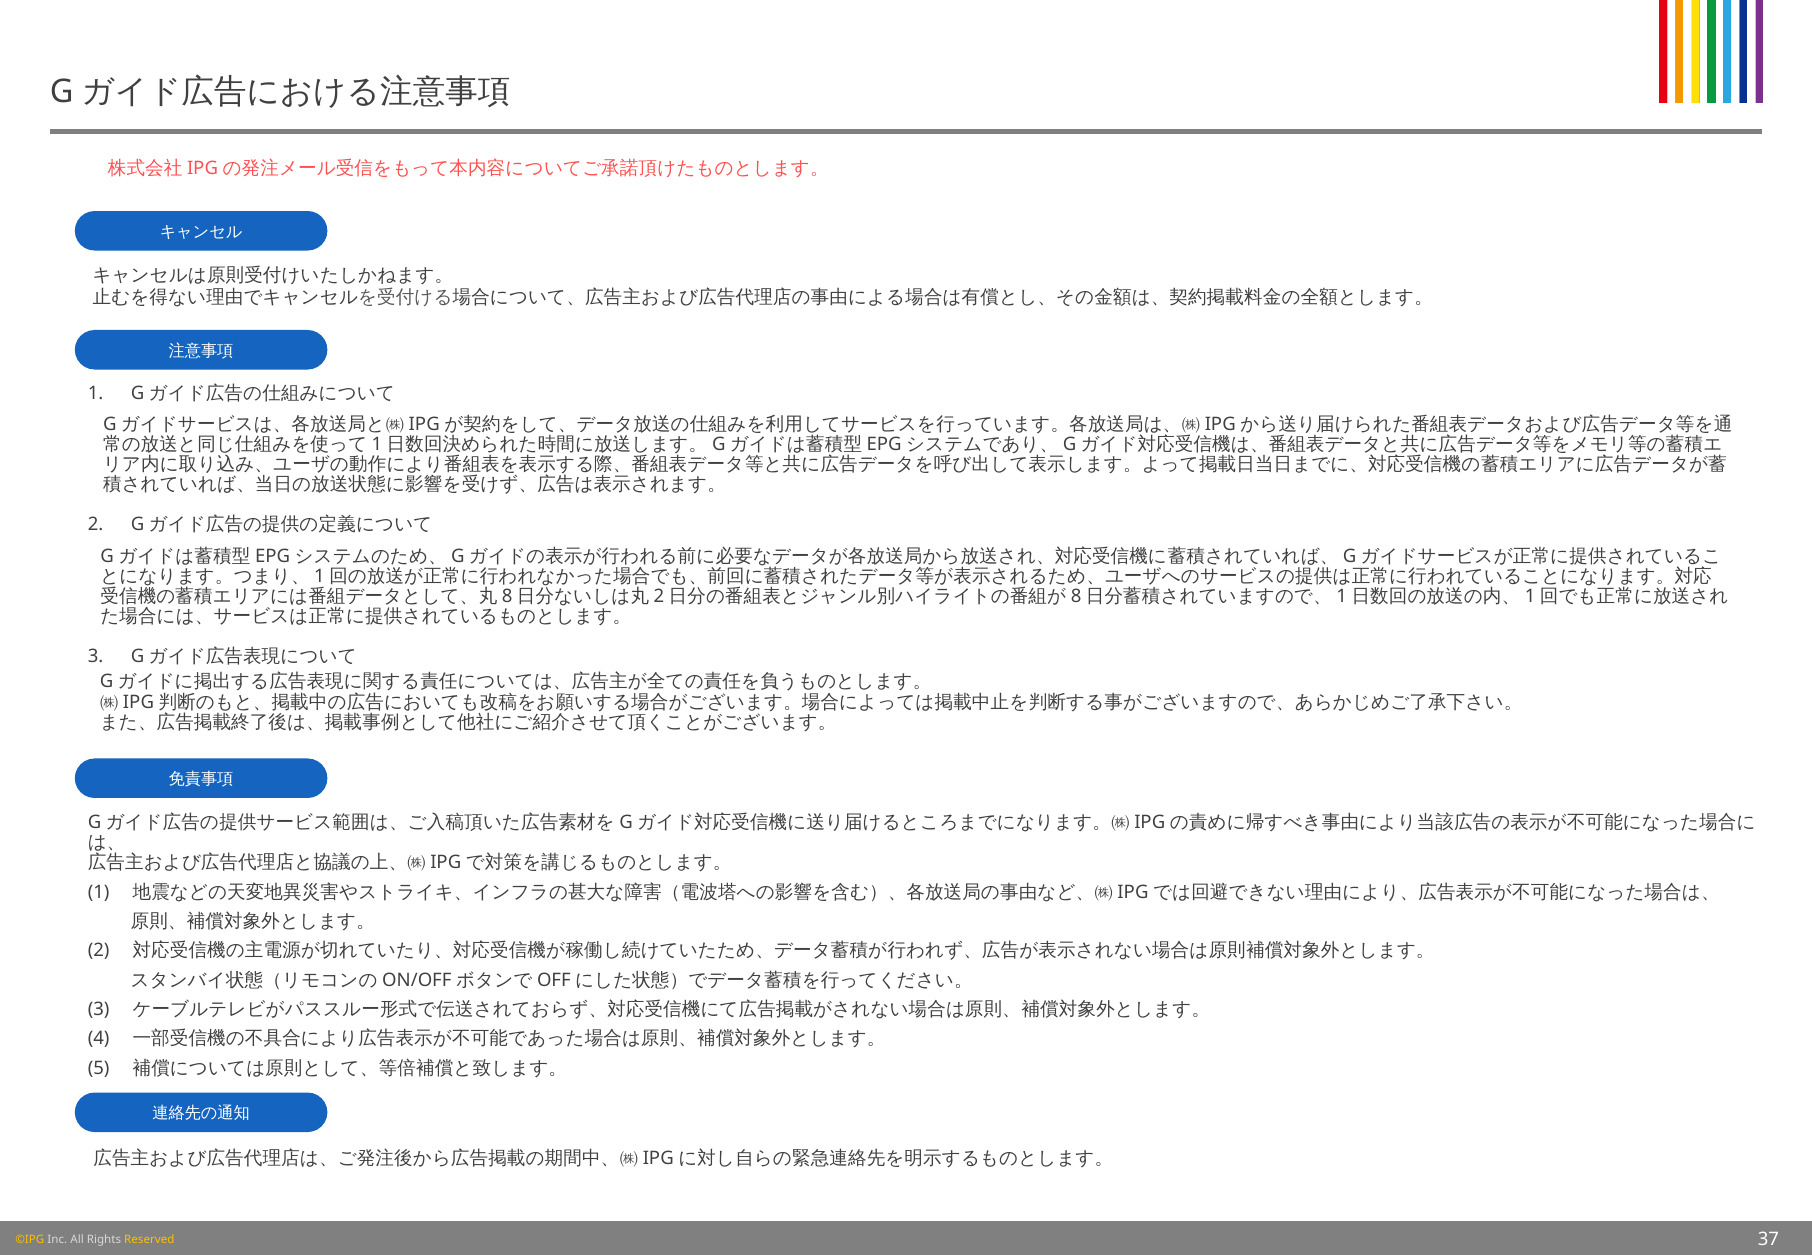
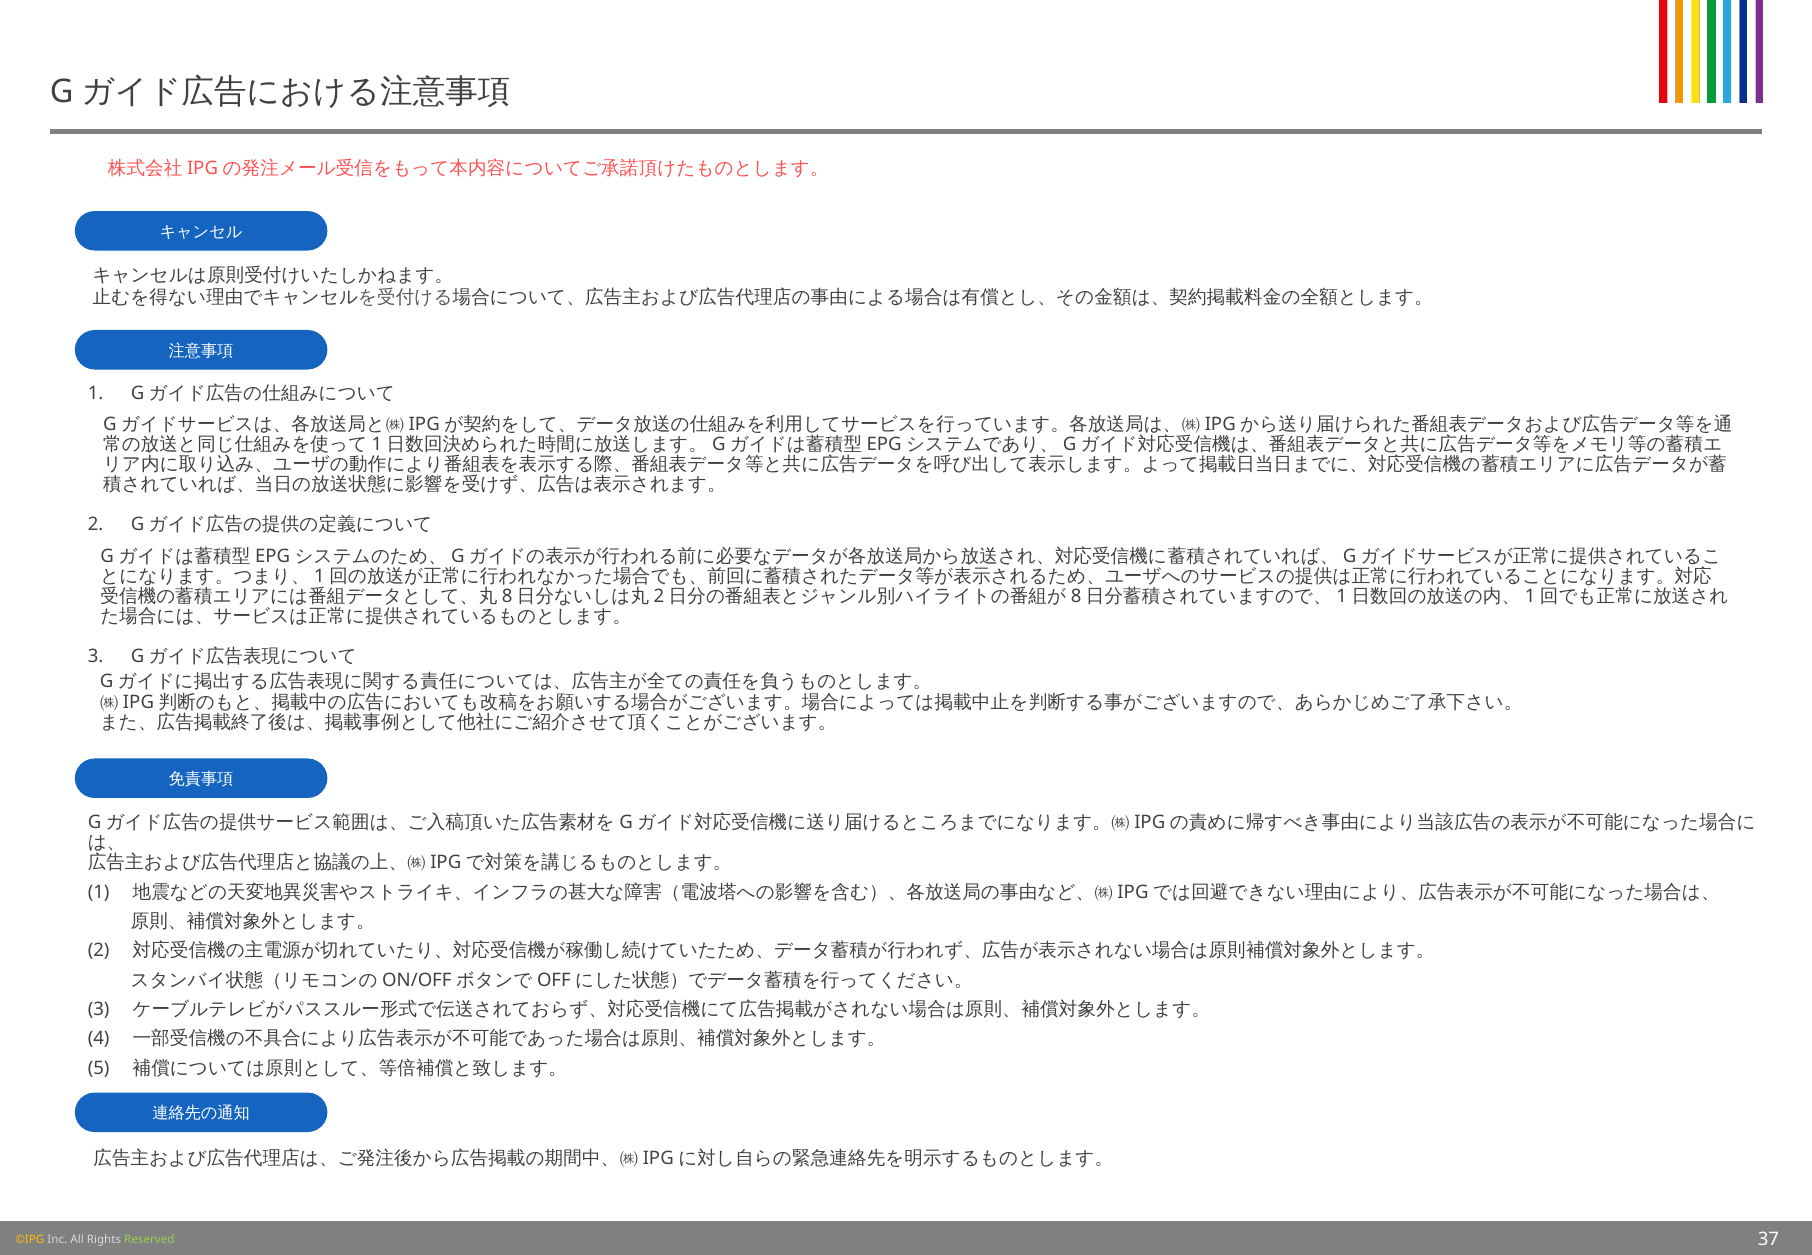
Reserved colour: yellow -> light green
